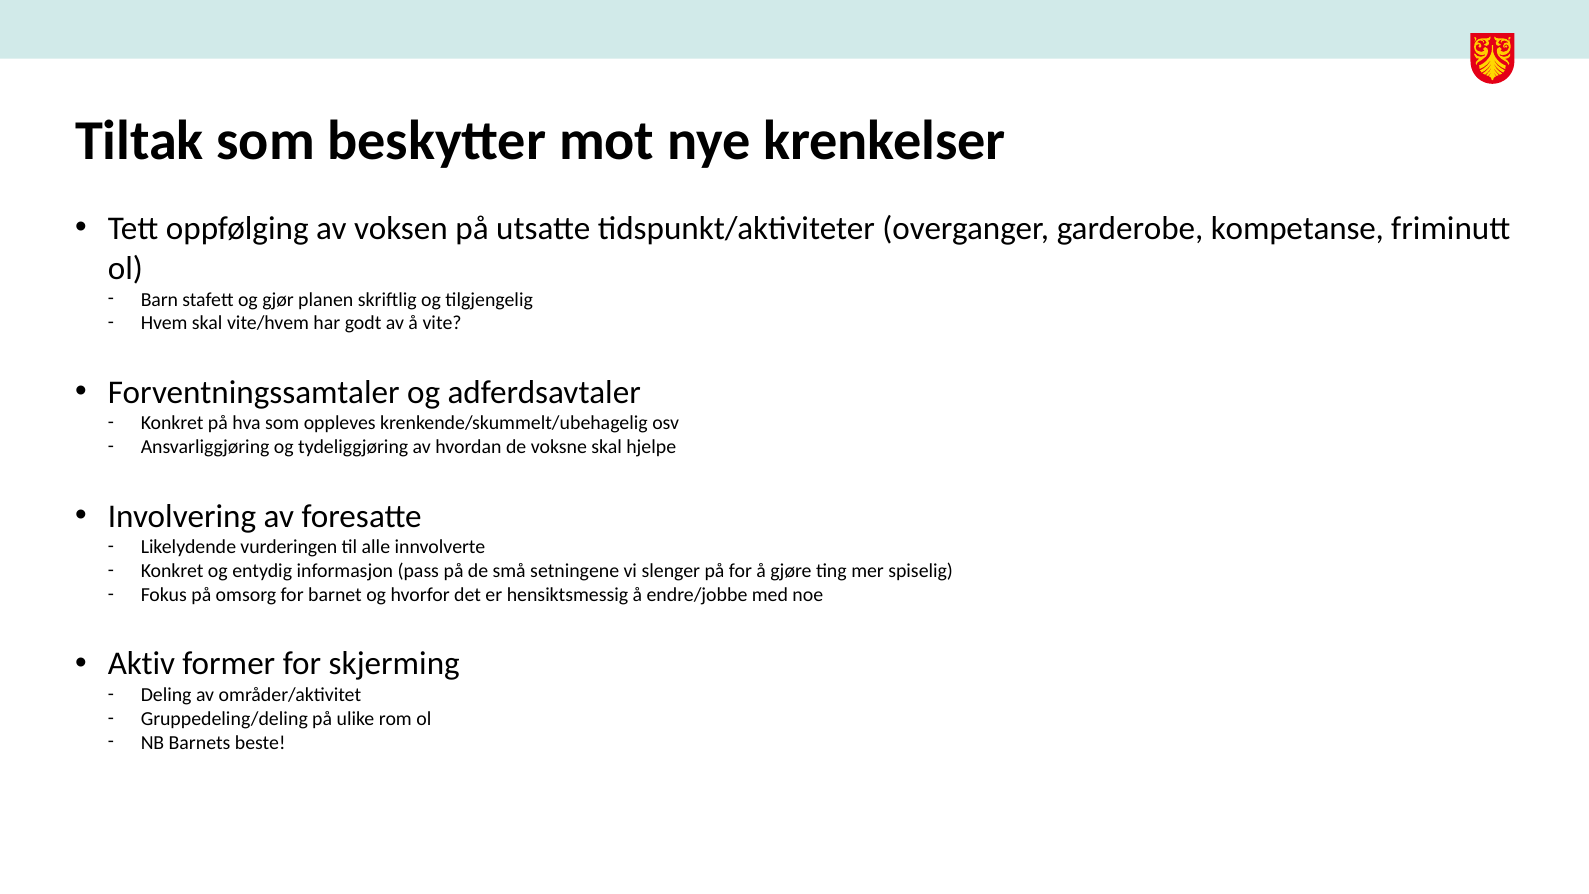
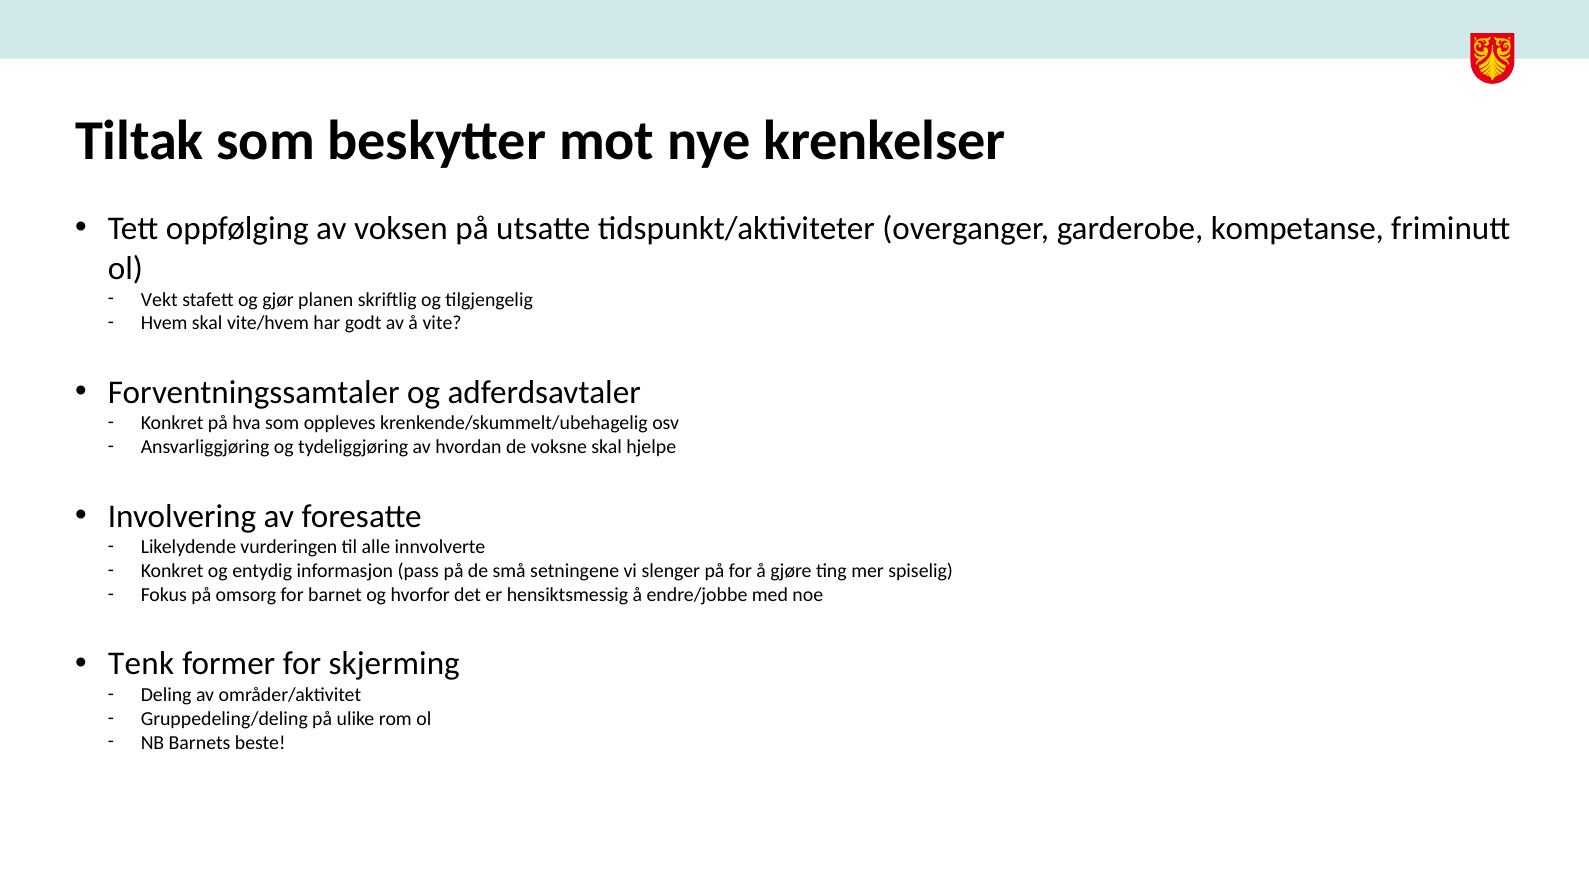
Barn: Barn -> Vekt
Aktiv: Aktiv -> Tenk
